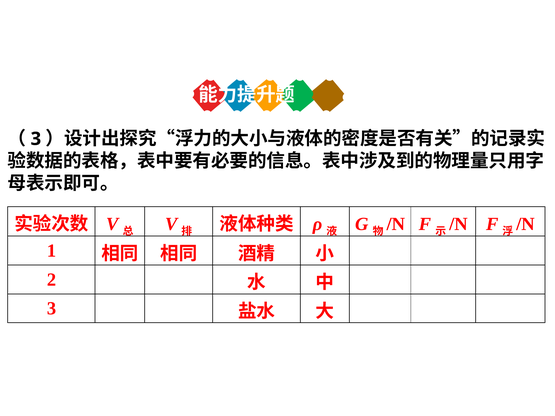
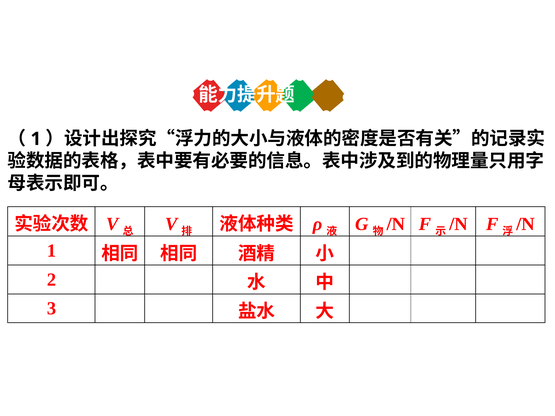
3 at (36, 139): 3 -> 1
